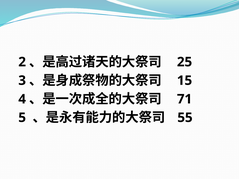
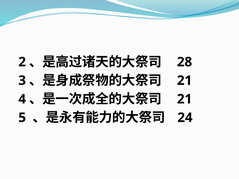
25: 25 -> 28
15 at (185, 81): 15 -> 21
71 at (185, 99): 71 -> 21
55: 55 -> 24
